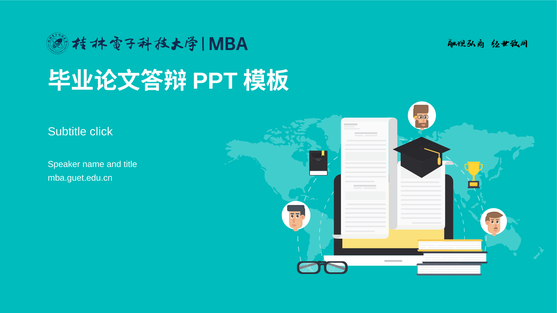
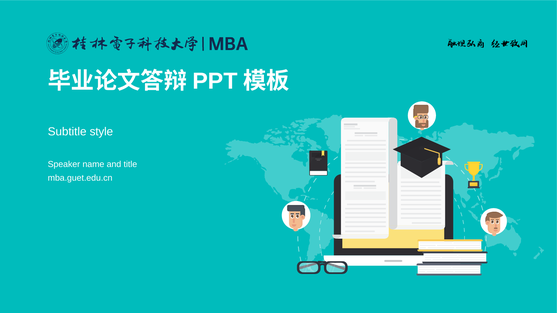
click: click -> style
